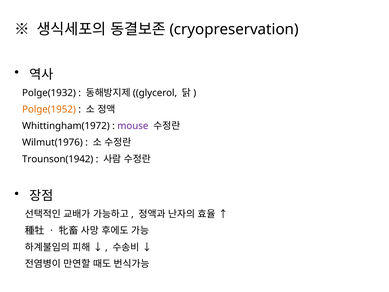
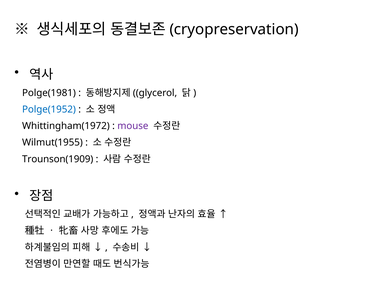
Polge(1932: Polge(1932 -> Polge(1981
Polge(1952 colour: orange -> blue
Wilmut(1976: Wilmut(1976 -> Wilmut(1955
Trounson(1942: Trounson(1942 -> Trounson(1909
